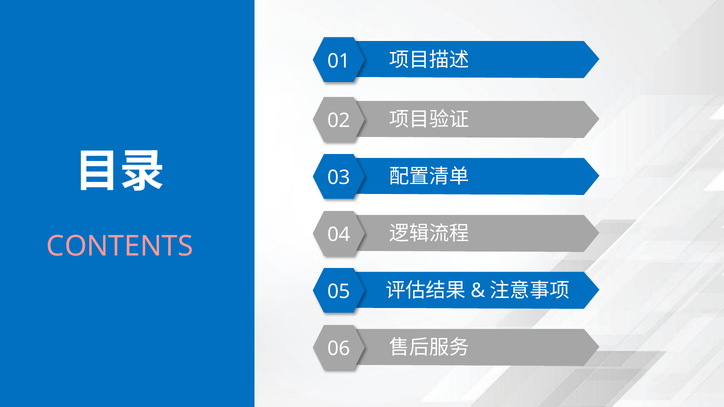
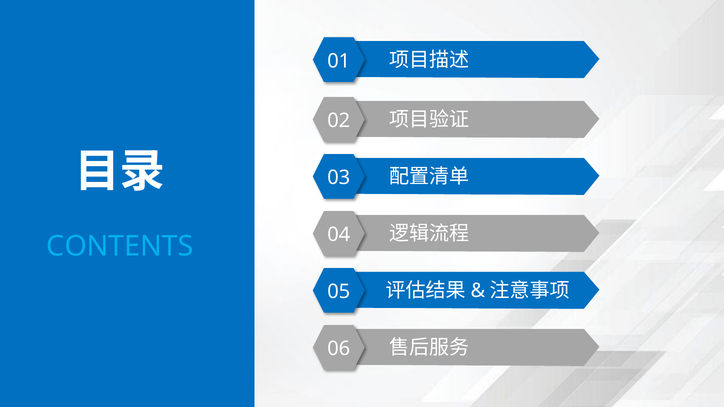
CONTENTS colour: pink -> light blue
